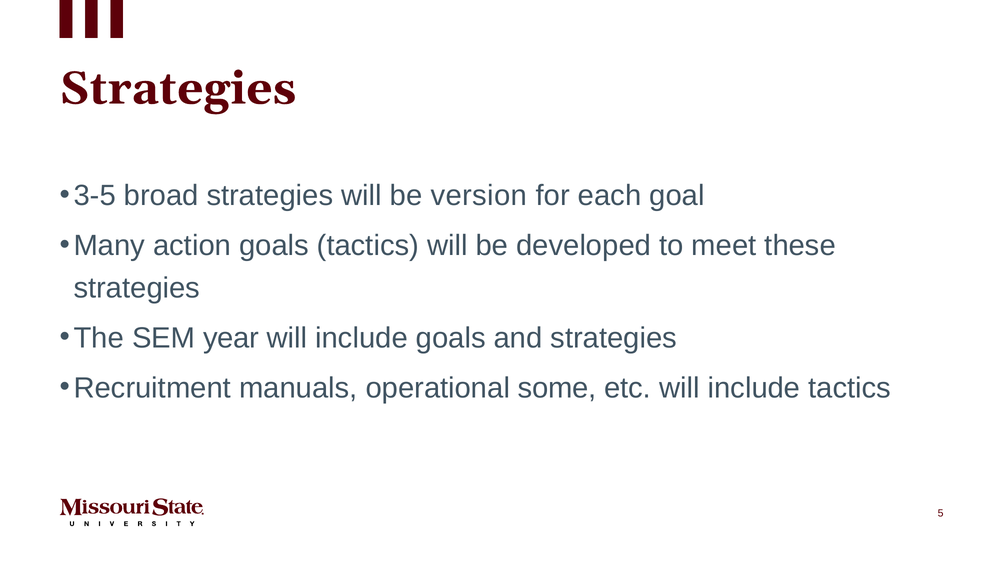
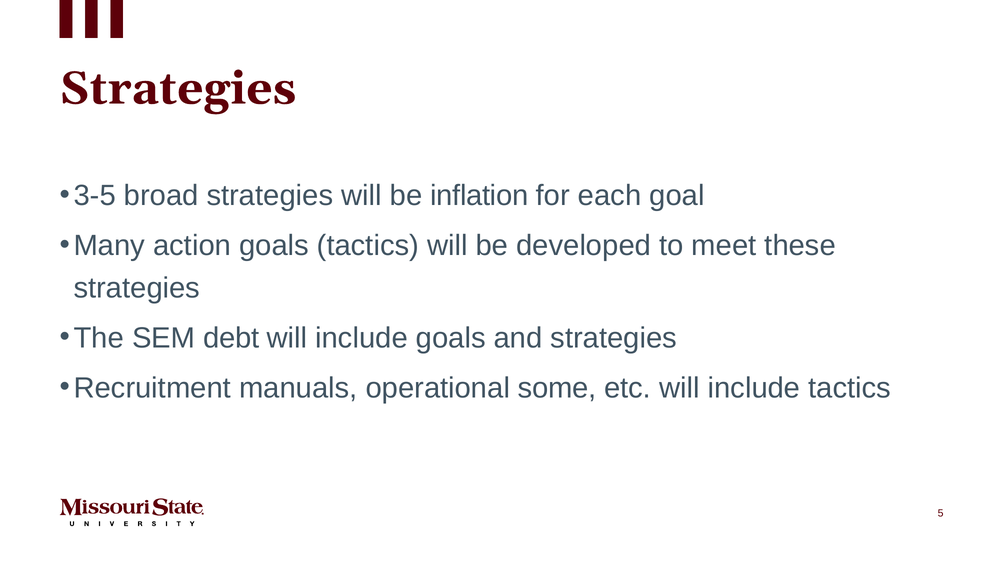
version: version -> inflation
year: year -> debt
